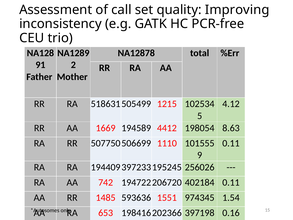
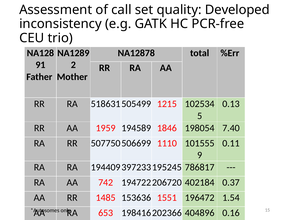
Improving: Improving -> Developed
4.12: 4.12 -> 0.13
1669: 1669 -> 1959
4412: 4412 -> 1846
8.63: 8.63 -> 7.40
256026: 256026 -> 786817
402184 0.11: 0.11 -> 0.37
593636: 593636 -> 153636
974345: 974345 -> 196472
397198: 397198 -> 404896
